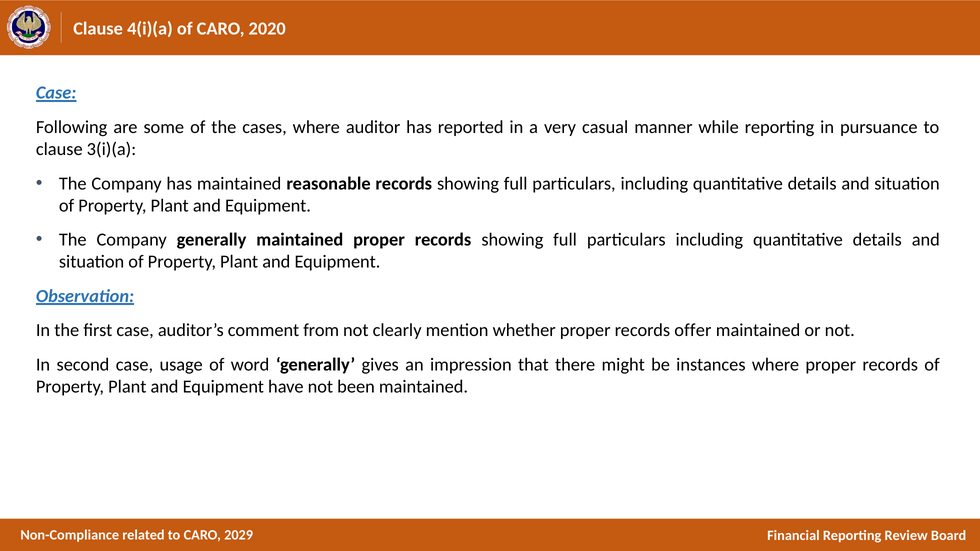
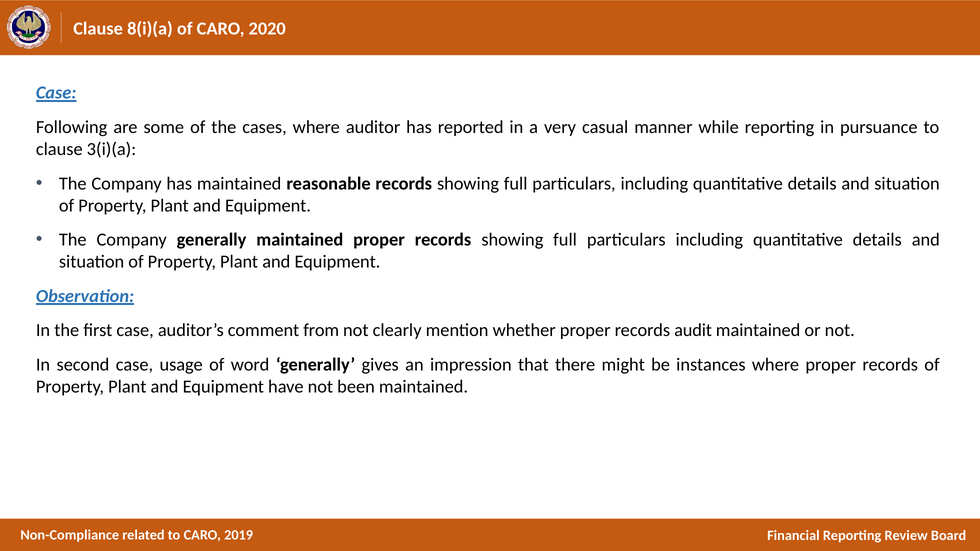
4(i)(a: 4(i)(a -> 8(i)(a
offer: offer -> audit
2029: 2029 -> 2019
